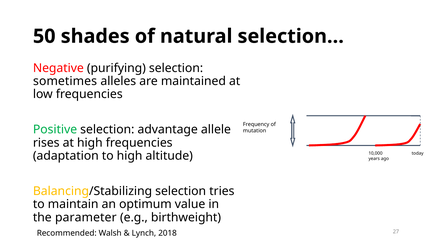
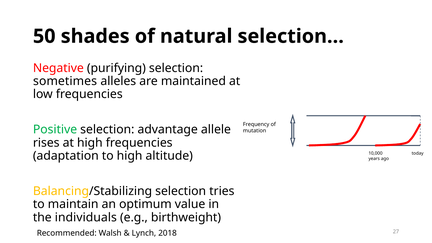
parameter: parameter -> individuals
